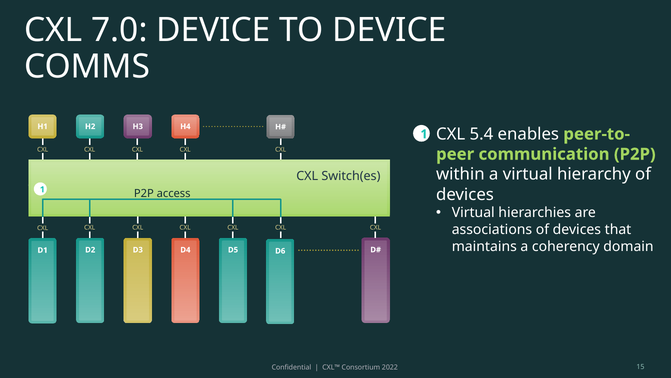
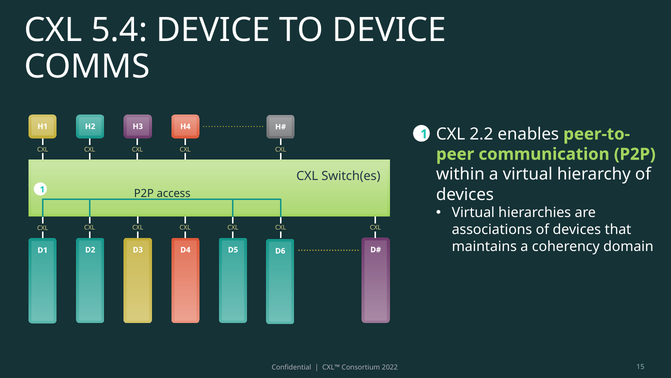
7.0: 7.0 -> 5.4
5.4: 5.4 -> 2.2
